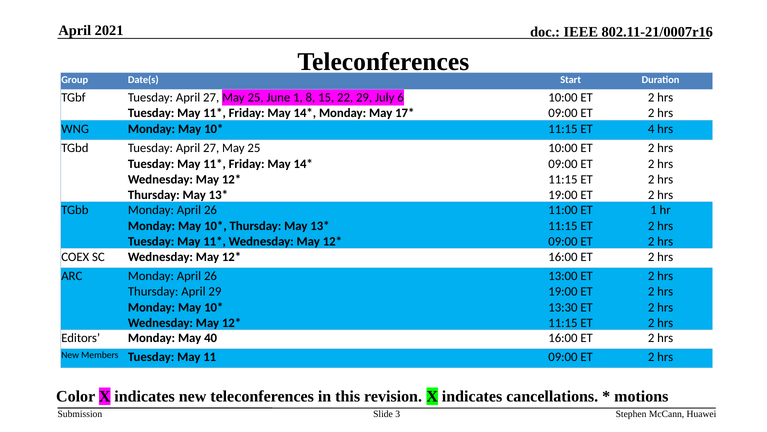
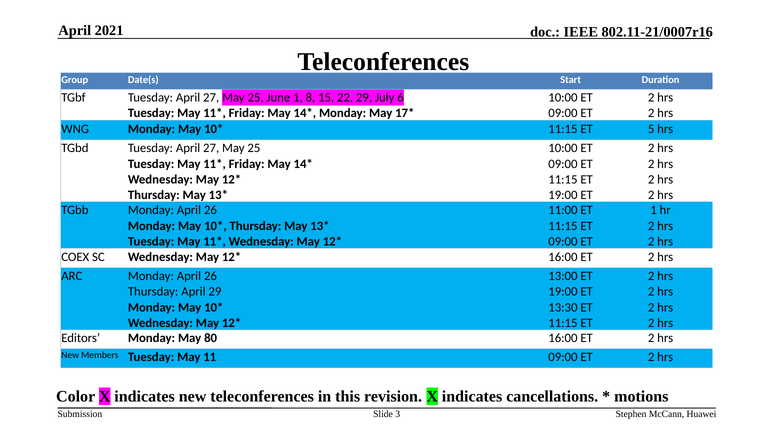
4: 4 -> 5
40: 40 -> 80
